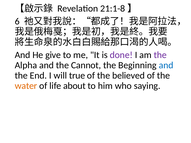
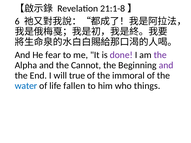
give: give -> fear
and at (166, 65) colour: blue -> purple
believed: believed -> immoral
water colour: orange -> blue
about: about -> fallen
saying: saying -> things
